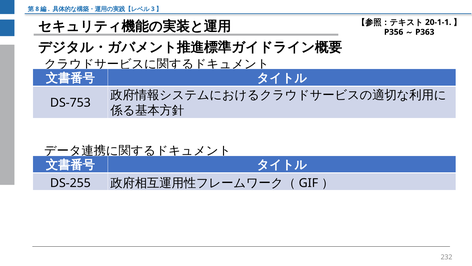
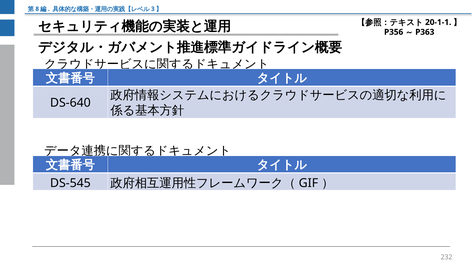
DS-753: DS-753 -> DS-640
DS-255: DS-255 -> DS-545
